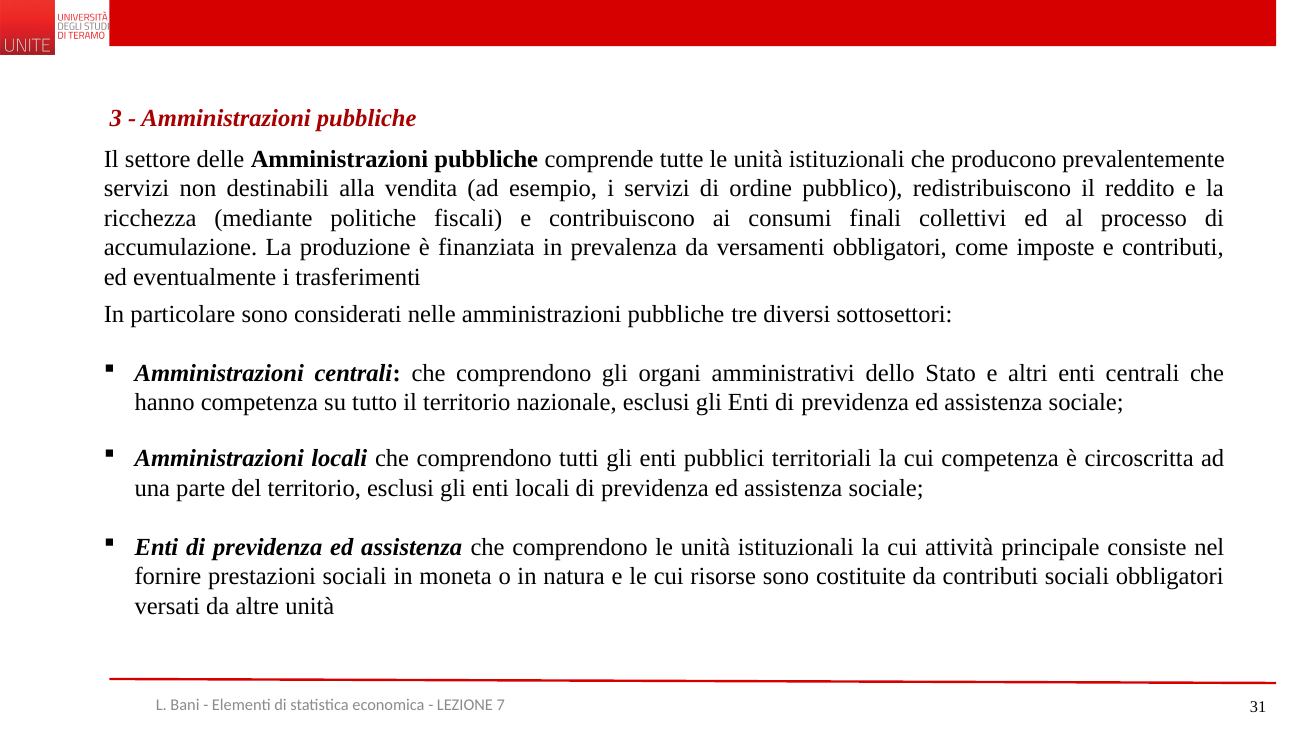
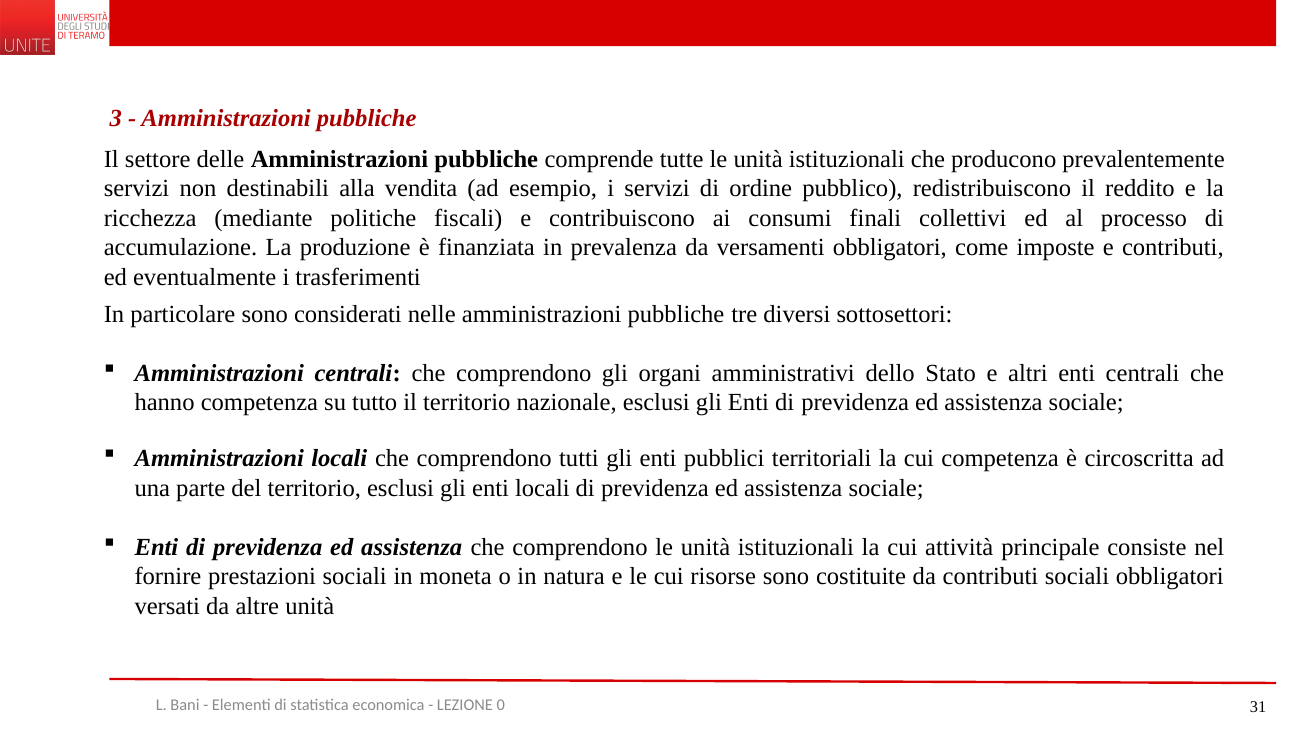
7: 7 -> 0
